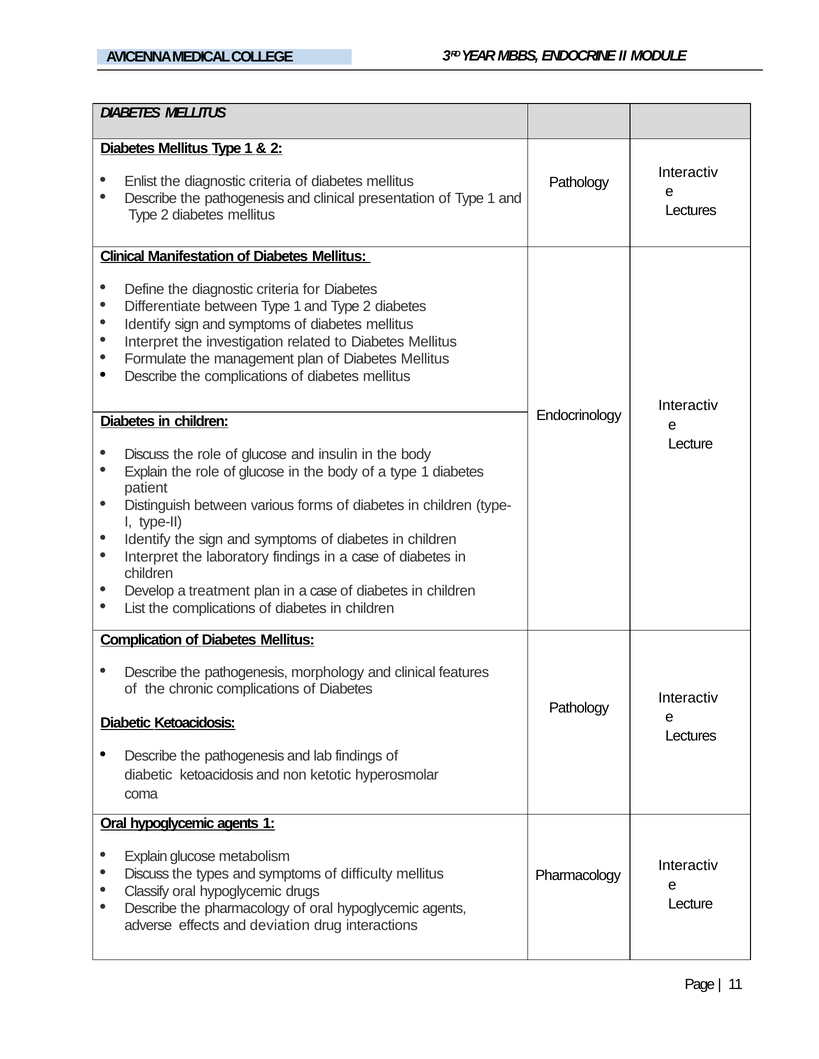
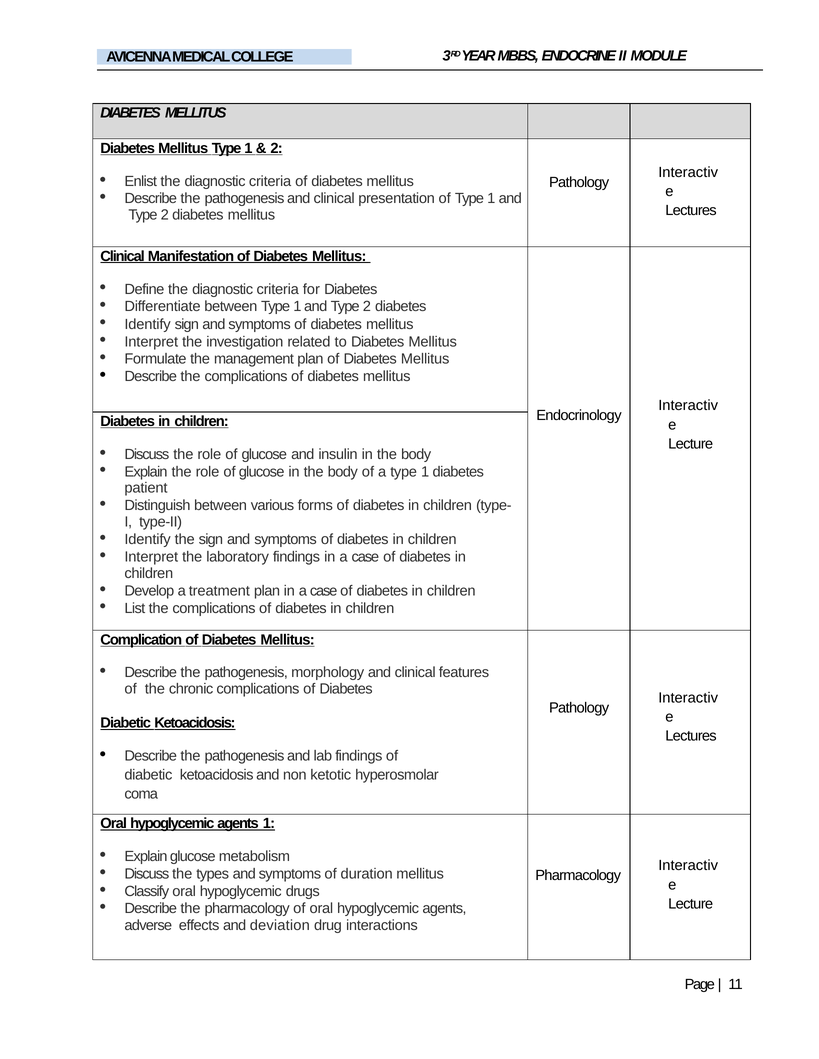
difficulty: difficulty -> duration
